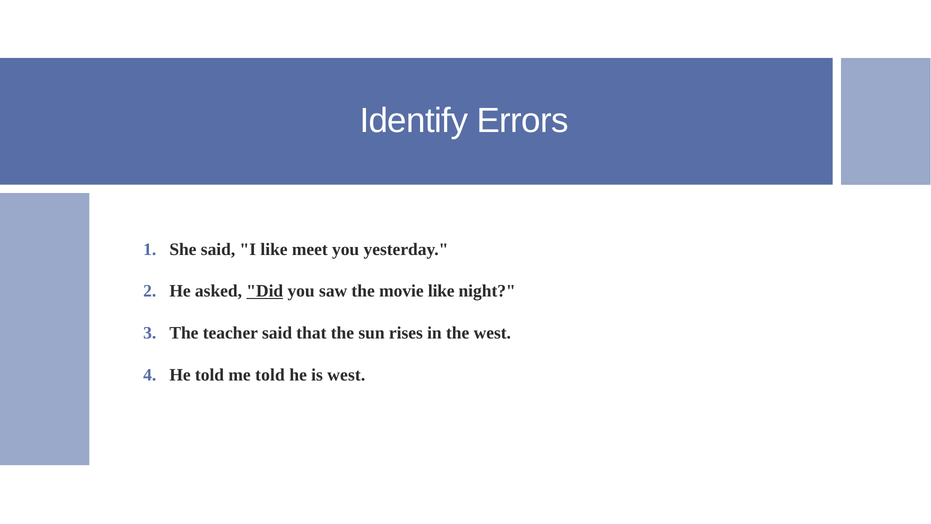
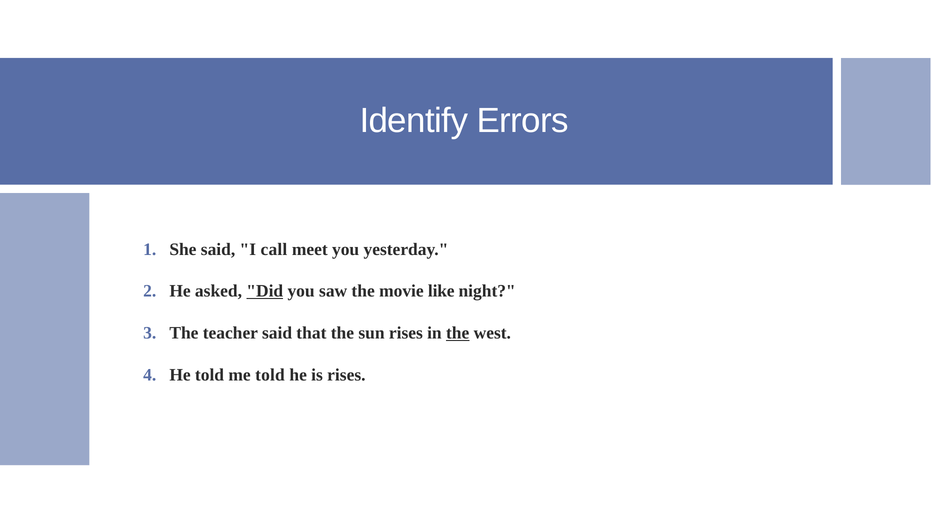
I like: like -> call
the at (458, 333) underline: none -> present
is west: west -> rises
